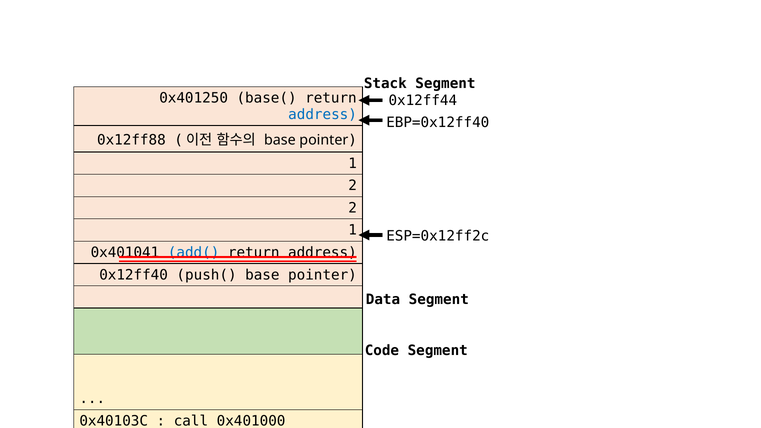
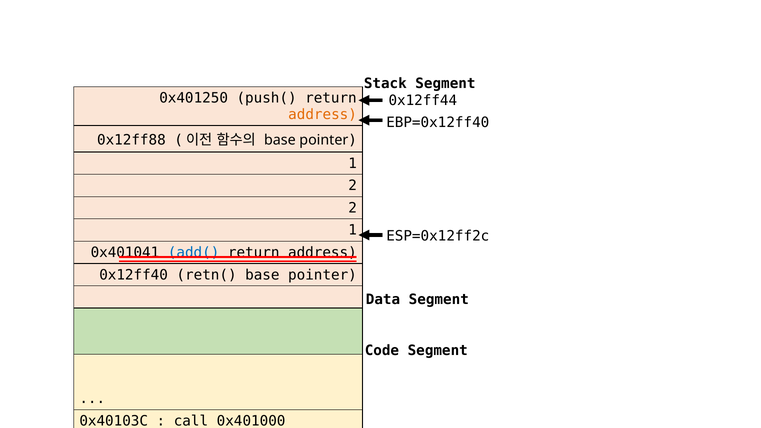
base(: base( -> push(
address at (323, 115) colour: blue -> orange
push(: push( -> retn(
